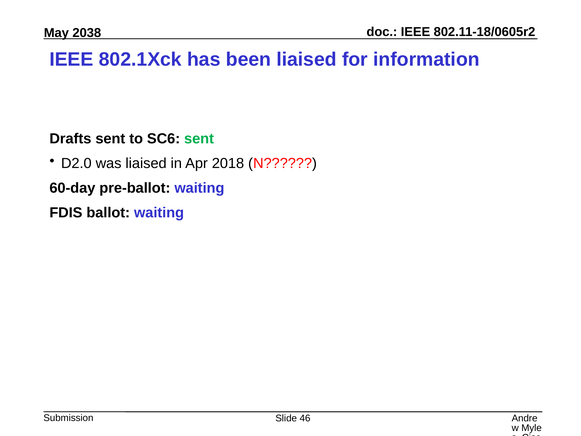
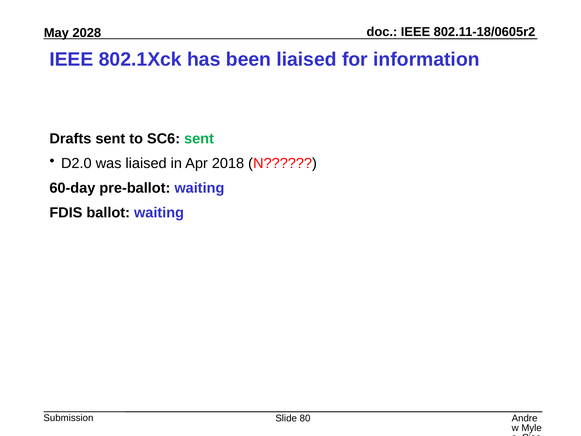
2038: 2038 -> 2028
46: 46 -> 80
